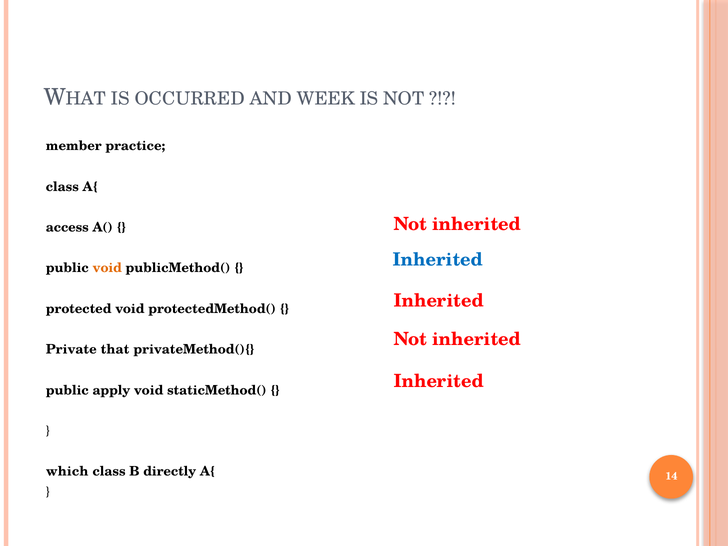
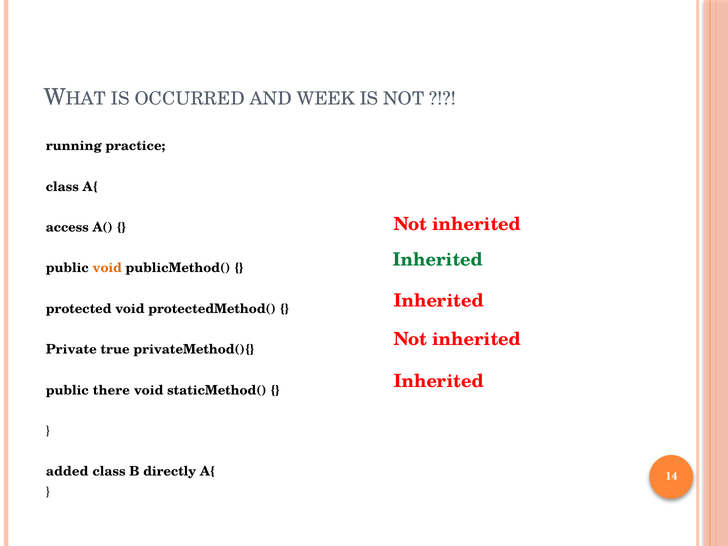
member: member -> running
Inherited at (438, 260) colour: blue -> green
that: that -> true
apply: apply -> there
which: which -> added
